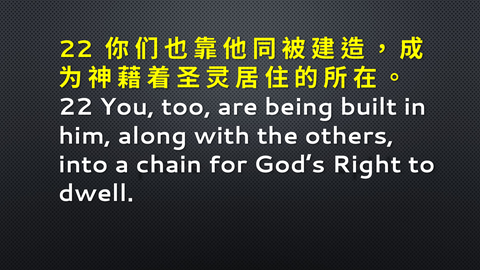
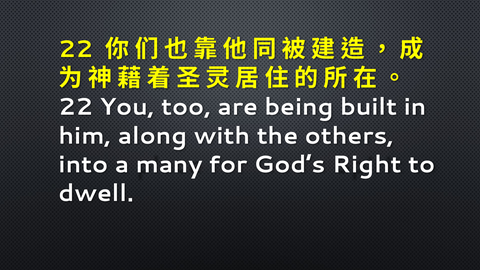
chain: chain -> many
